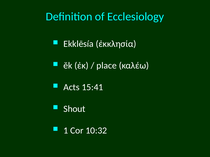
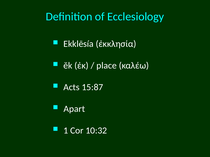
15:41: 15:41 -> 15:87
Shout: Shout -> Apart
